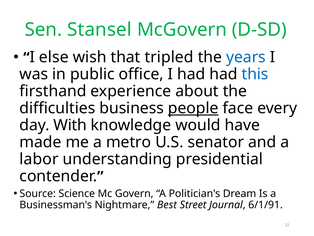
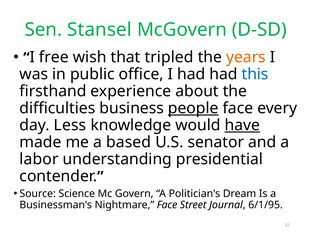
else: else -> free
years colour: blue -> orange
With: With -> Less
have underline: none -> present
metro: metro -> based
Nightmare Best: Best -> Face
6/1/91: 6/1/91 -> 6/1/95
